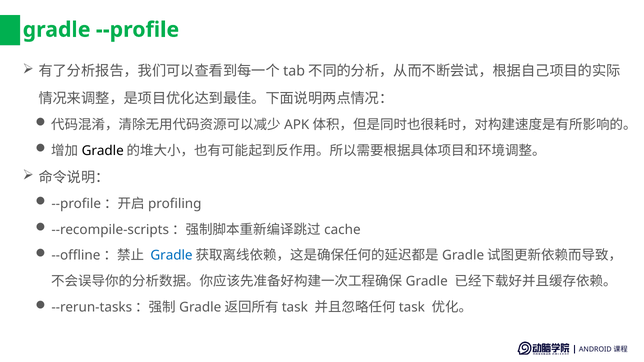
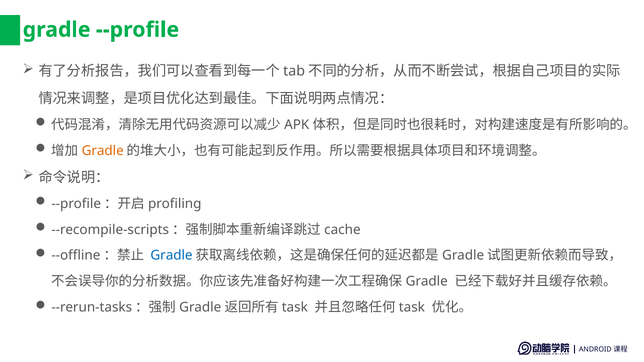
Gradle at (103, 151) colour: black -> orange
